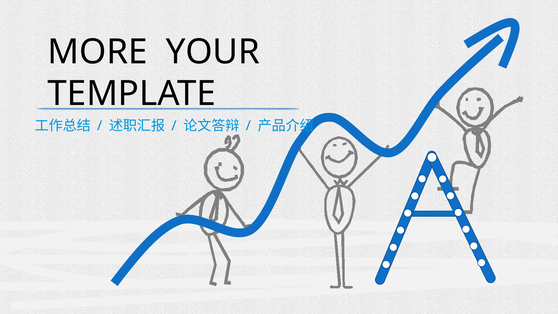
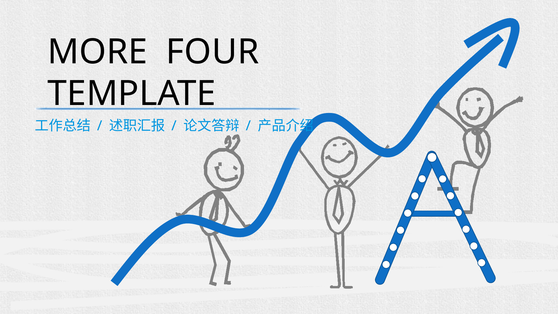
YOUR: YOUR -> FOUR
